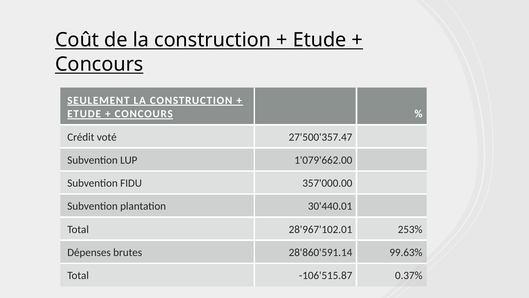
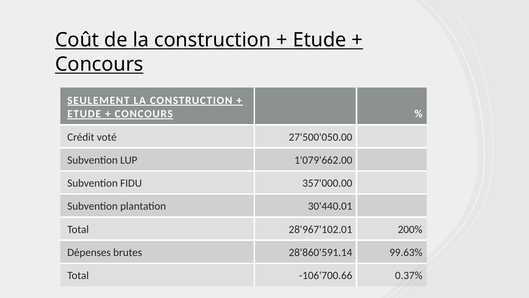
27'500'357.47: 27'500'357.47 -> 27'500'050.00
253%: 253% -> 200%
-106'515.87: -106'515.87 -> -106'700.66
